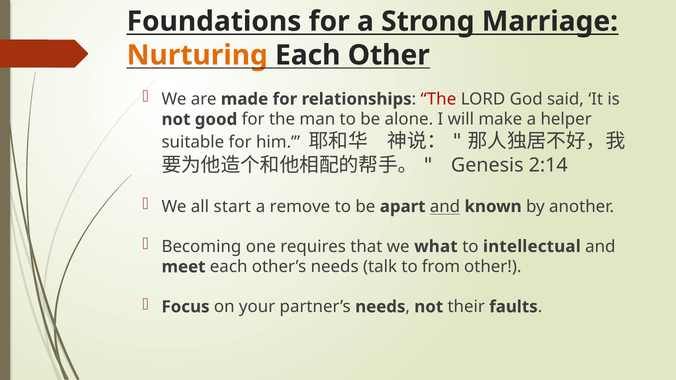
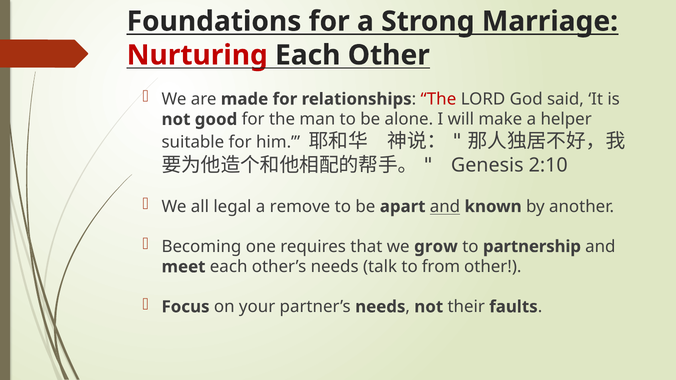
Nurturing colour: orange -> red
2:14: 2:14 -> 2:10
start: start -> legal
what: what -> grow
intellectual: intellectual -> partnership
